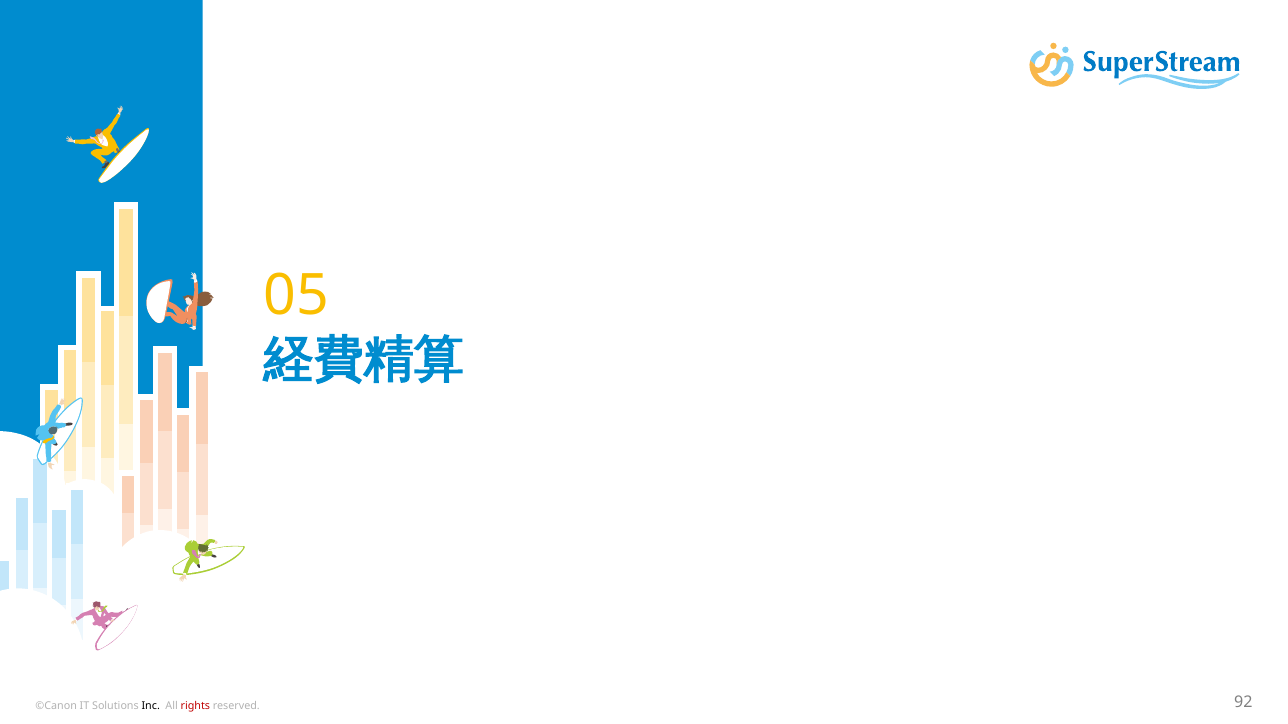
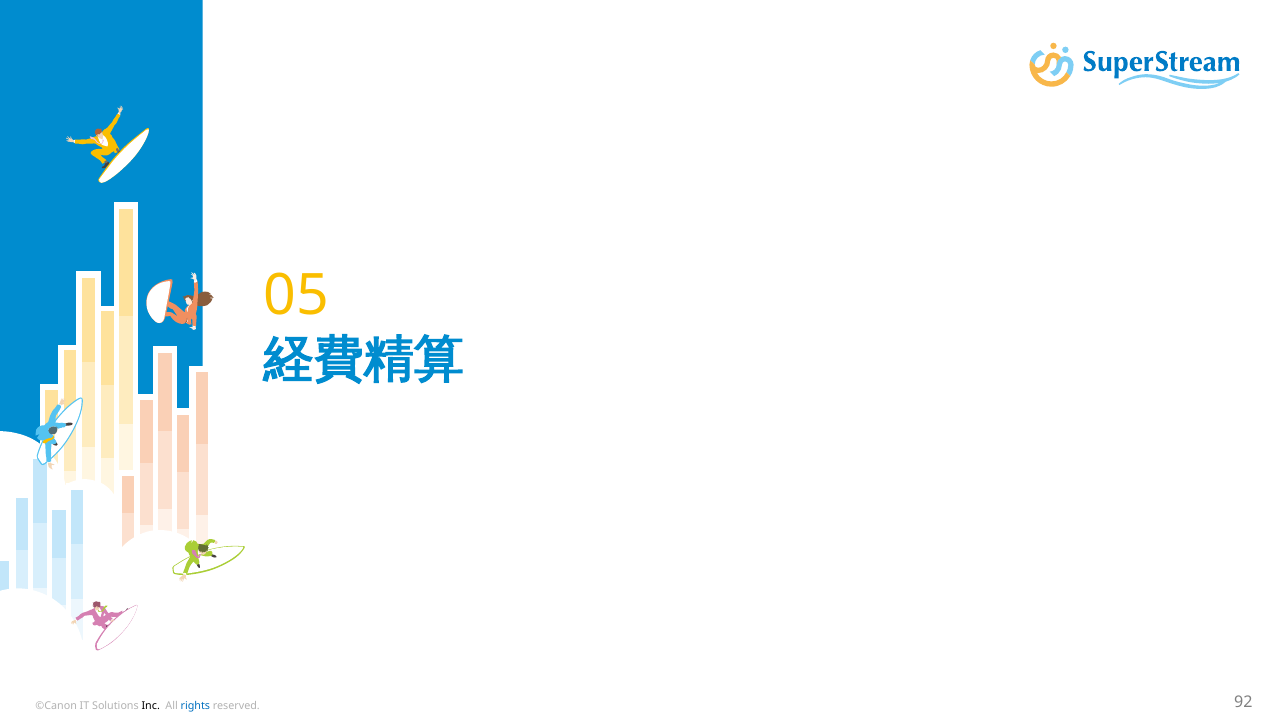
rights colour: red -> blue
